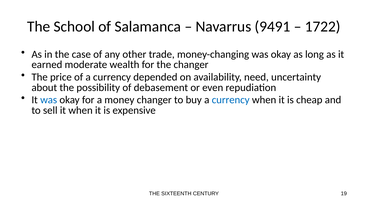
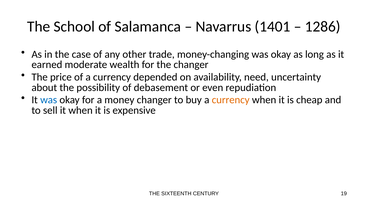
9491: 9491 -> 1401
1722: 1722 -> 1286
currency at (231, 100) colour: blue -> orange
